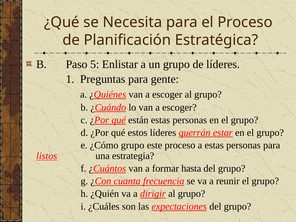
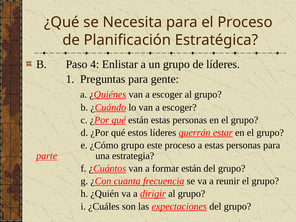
5: 5 -> 4
listos: listos -> parte
formar hasta: hasta -> están
